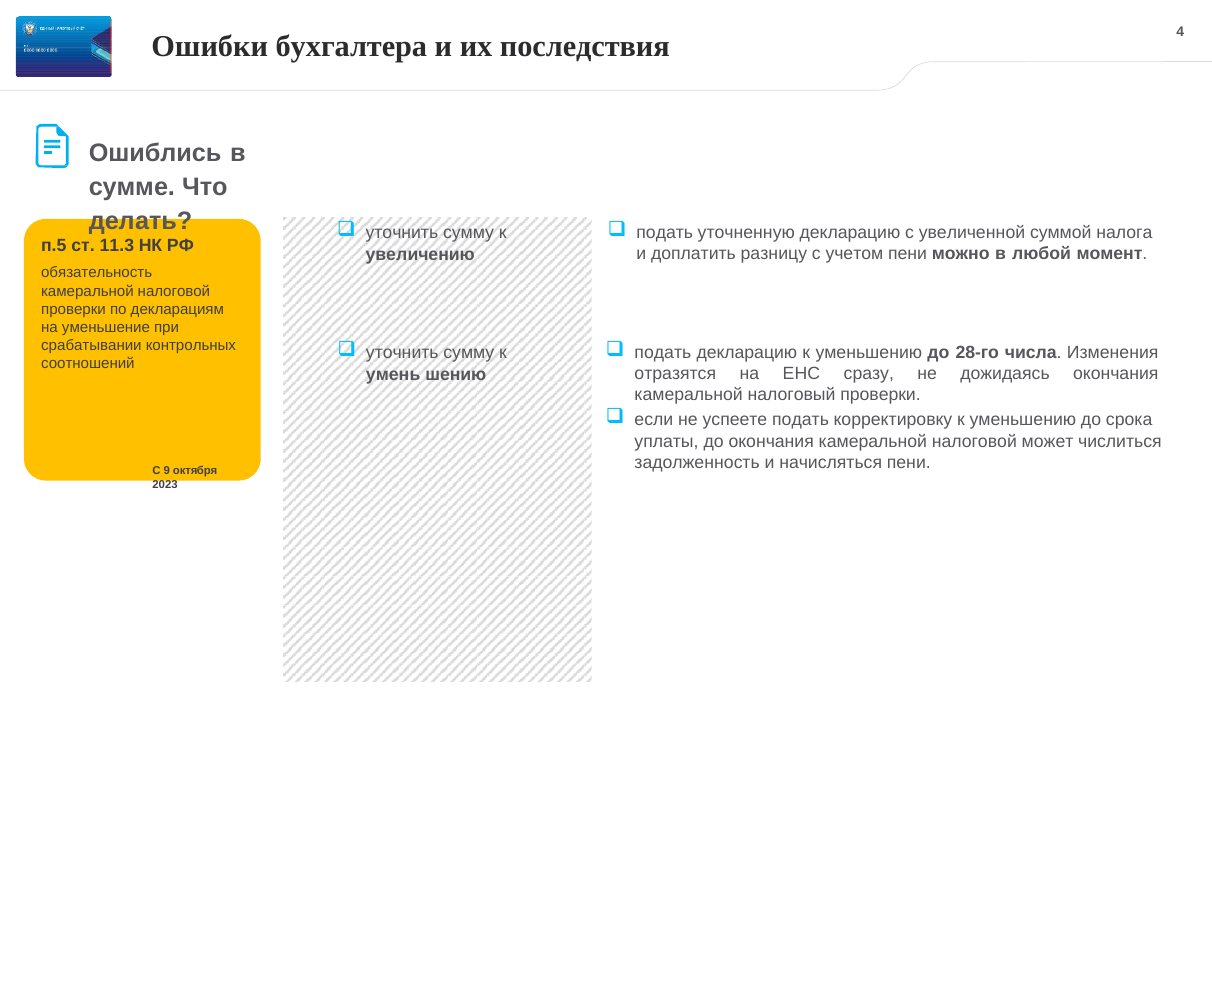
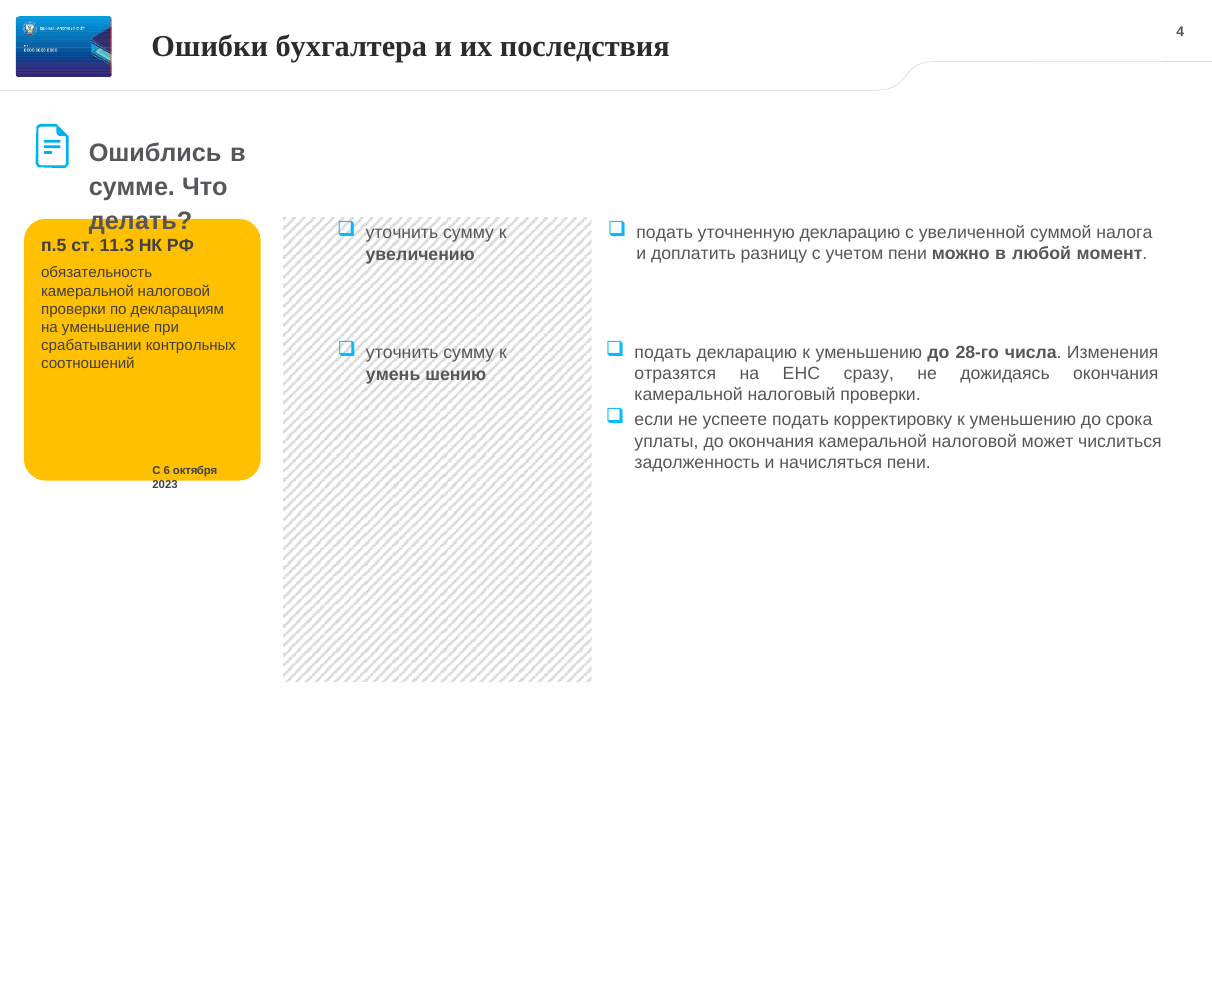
9: 9 -> 6
